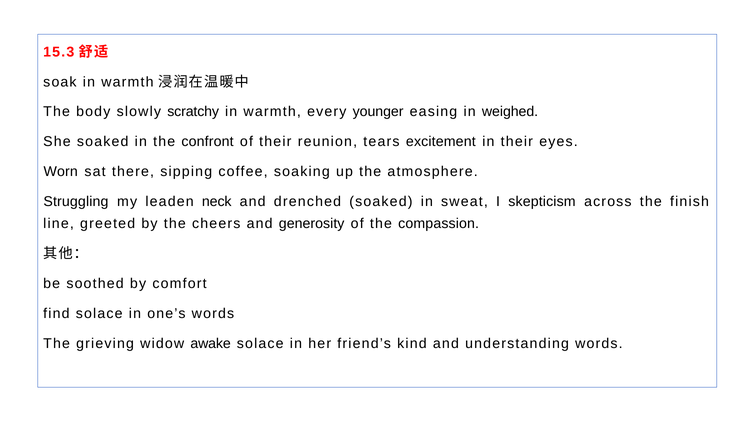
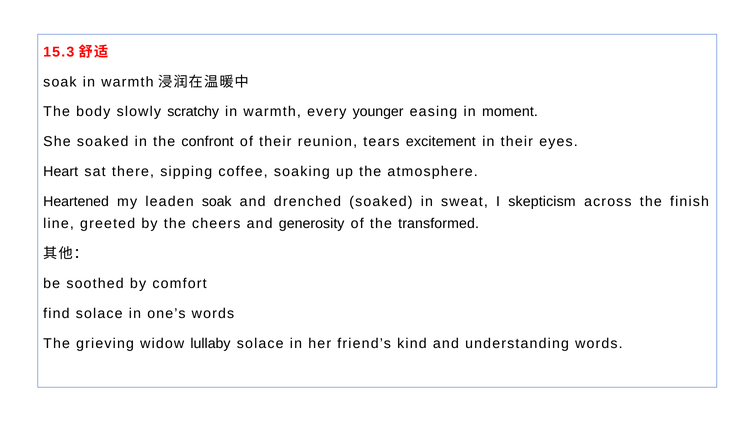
weighed: weighed -> moment
Worn: Worn -> Heart
Struggling: Struggling -> Heartened
leaden neck: neck -> soak
compassion: compassion -> transformed
awake: awake -> lullaby
